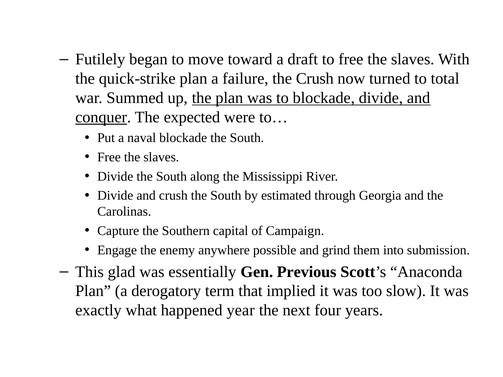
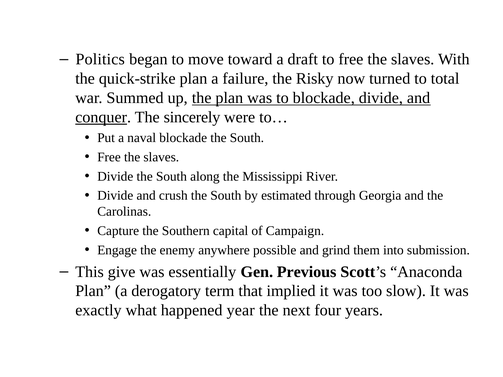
Futilely: Futilely -> Politics
the Crush: Crush -> Risky
expected: expected -> sincerely
glad: glad -> give
